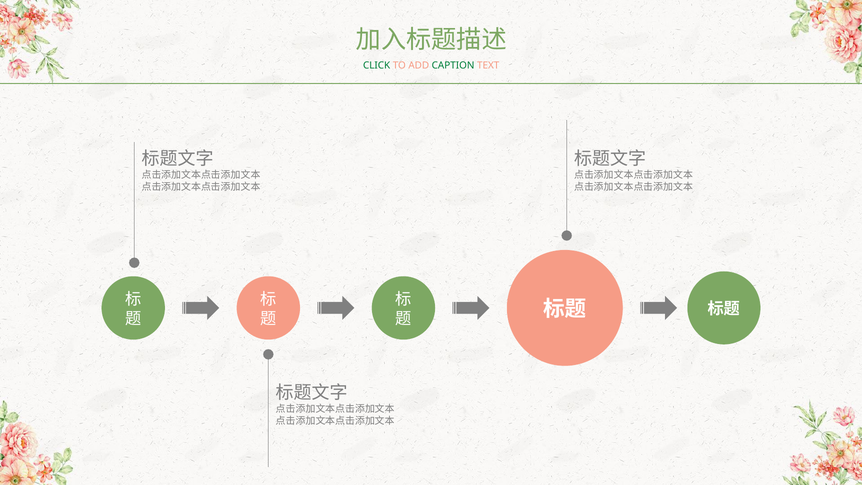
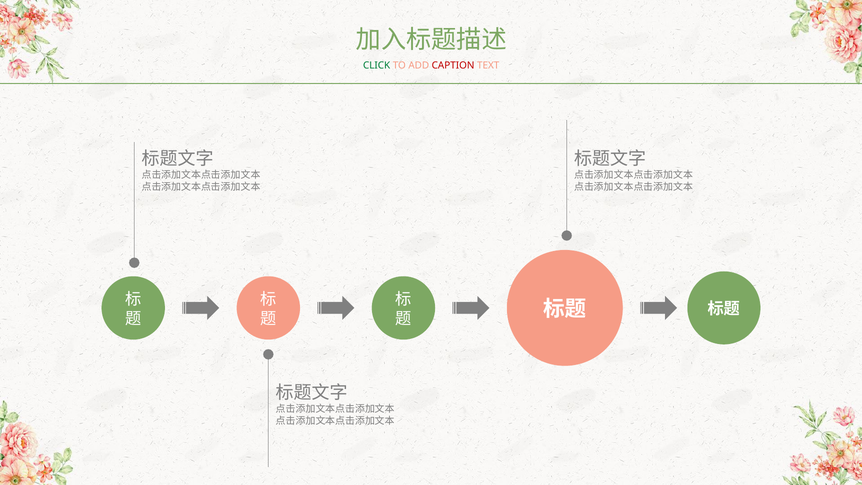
CAPTION colour: green -> red
